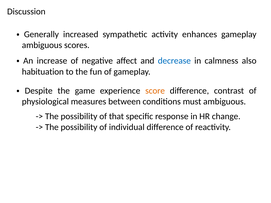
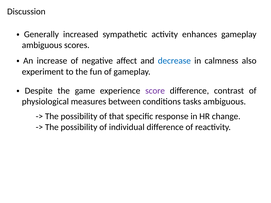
habituation: habituation -> experiment
score colour: orange -> purple
must: must -> tasks
